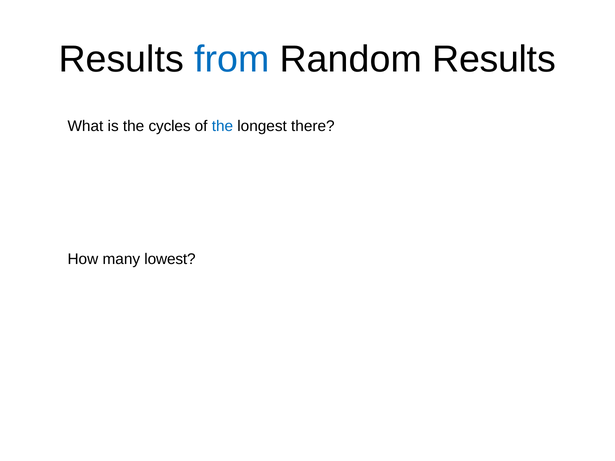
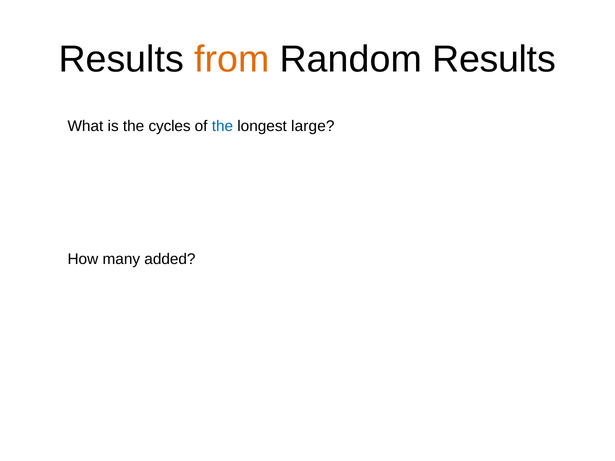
from colour: blue -> orange
there: there -> large
lowest: lowest -> added
